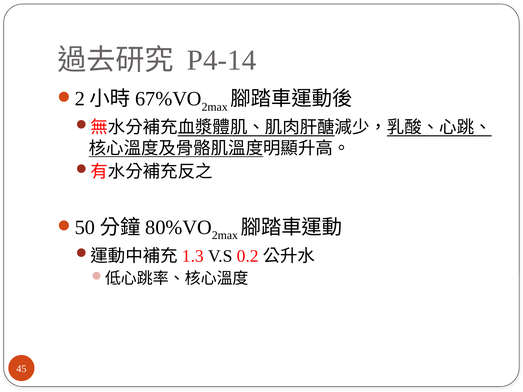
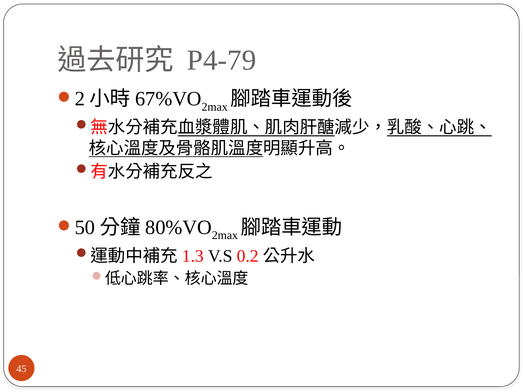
P4-14: P4-14 -> P4-79
